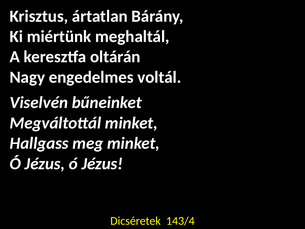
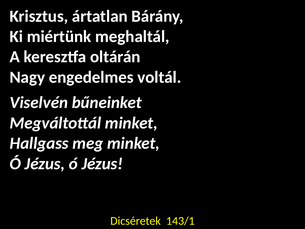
143/4: 143/4 -> 143/1
